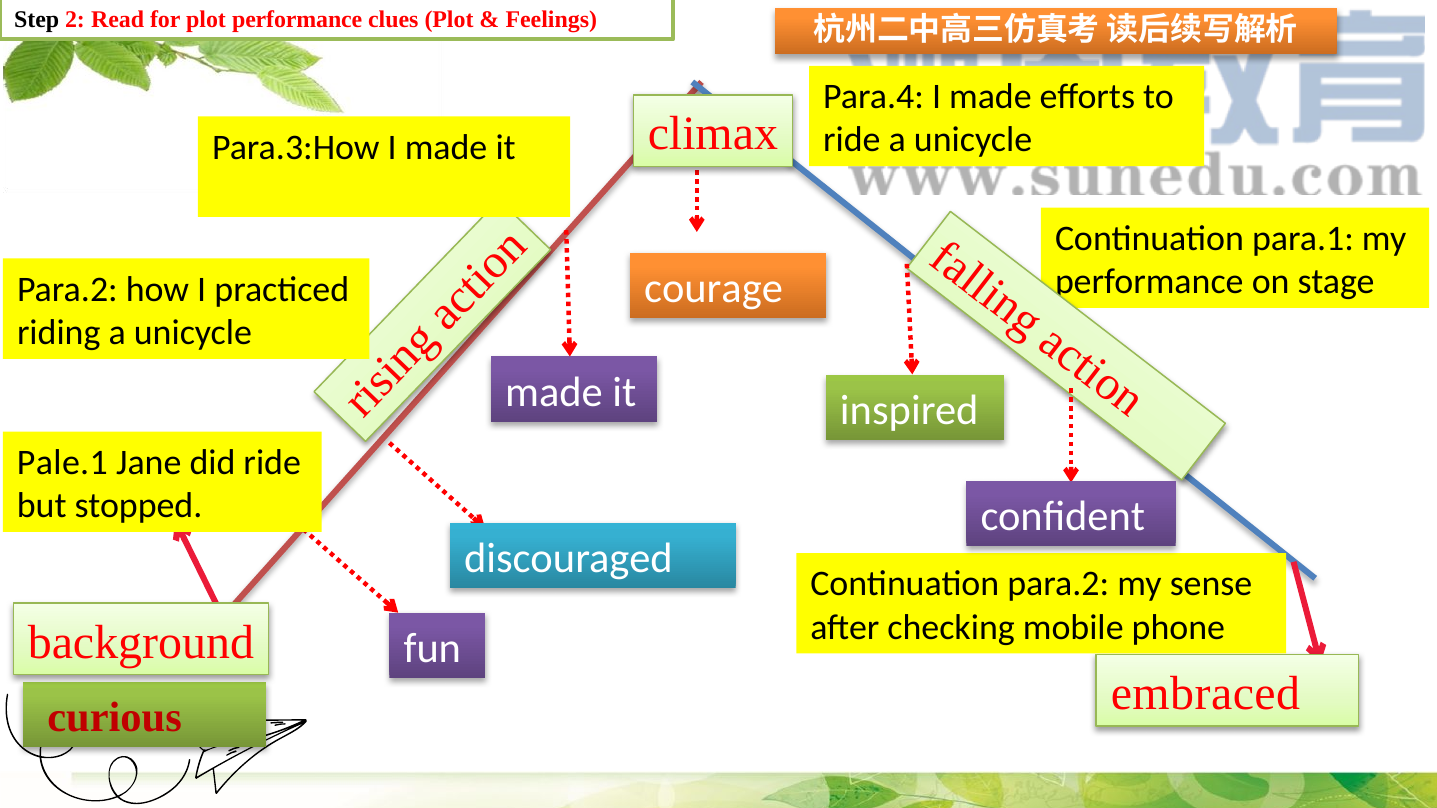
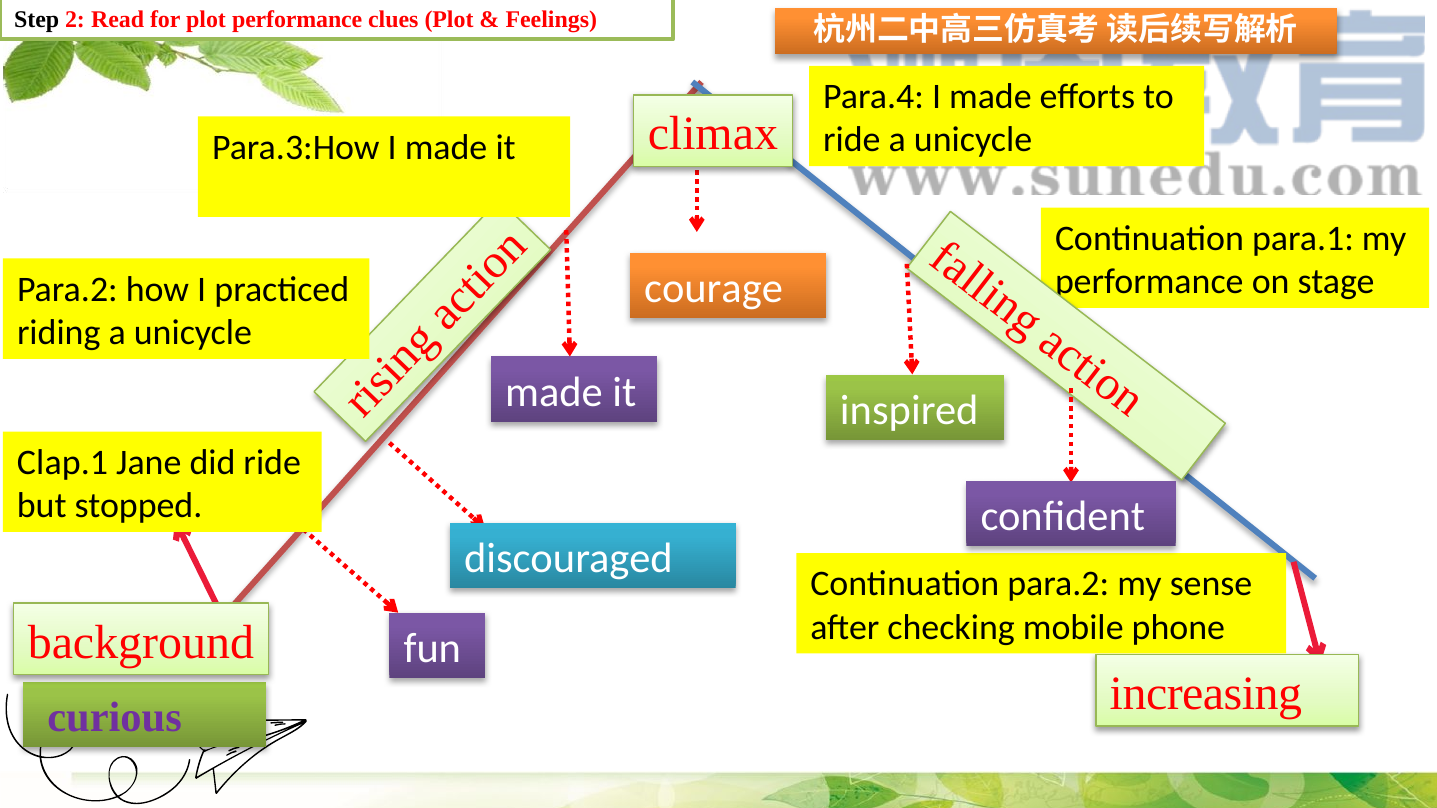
Pale.1: Pale.1 -> Clap.1
embraced: embraced -> increasing
curious colour: red -> purple
